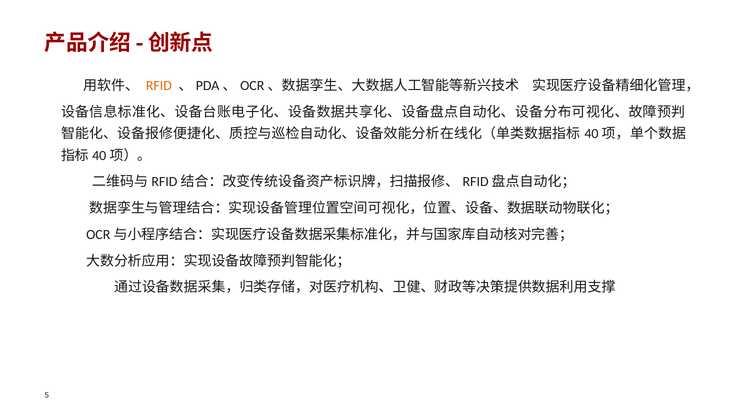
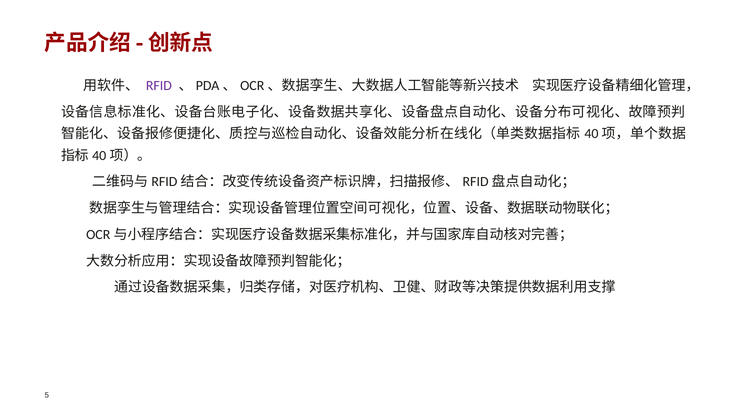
RFID colour: orange -> purple
